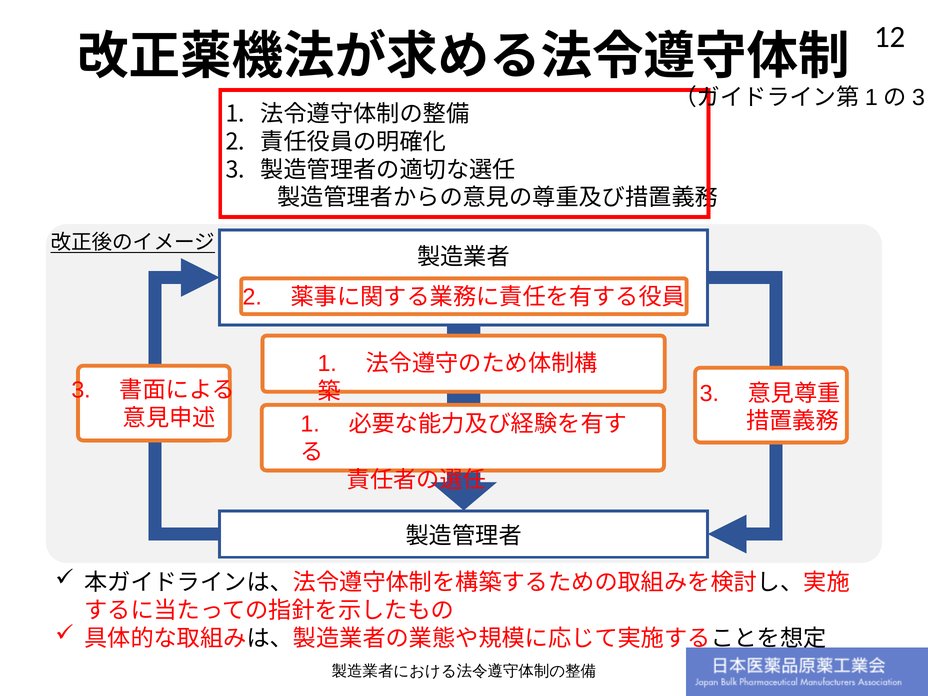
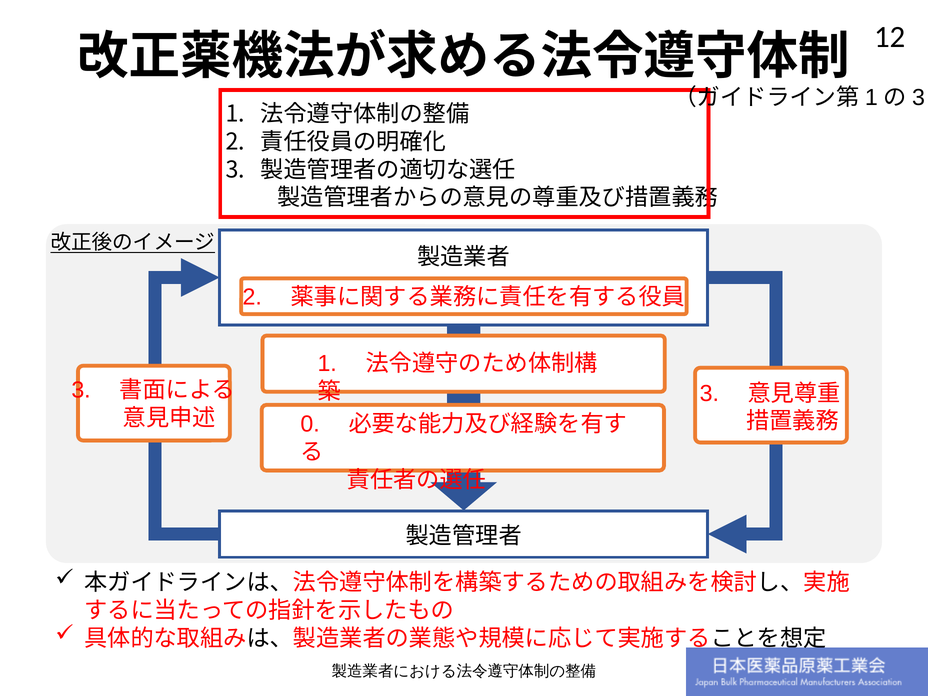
1 at (310, 424): 1 -> 0
